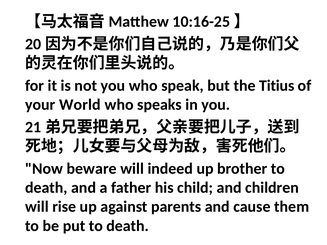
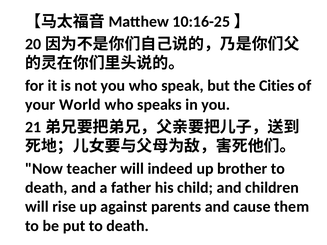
Titius: Titius -> Cities
beware: beware -> teacher
